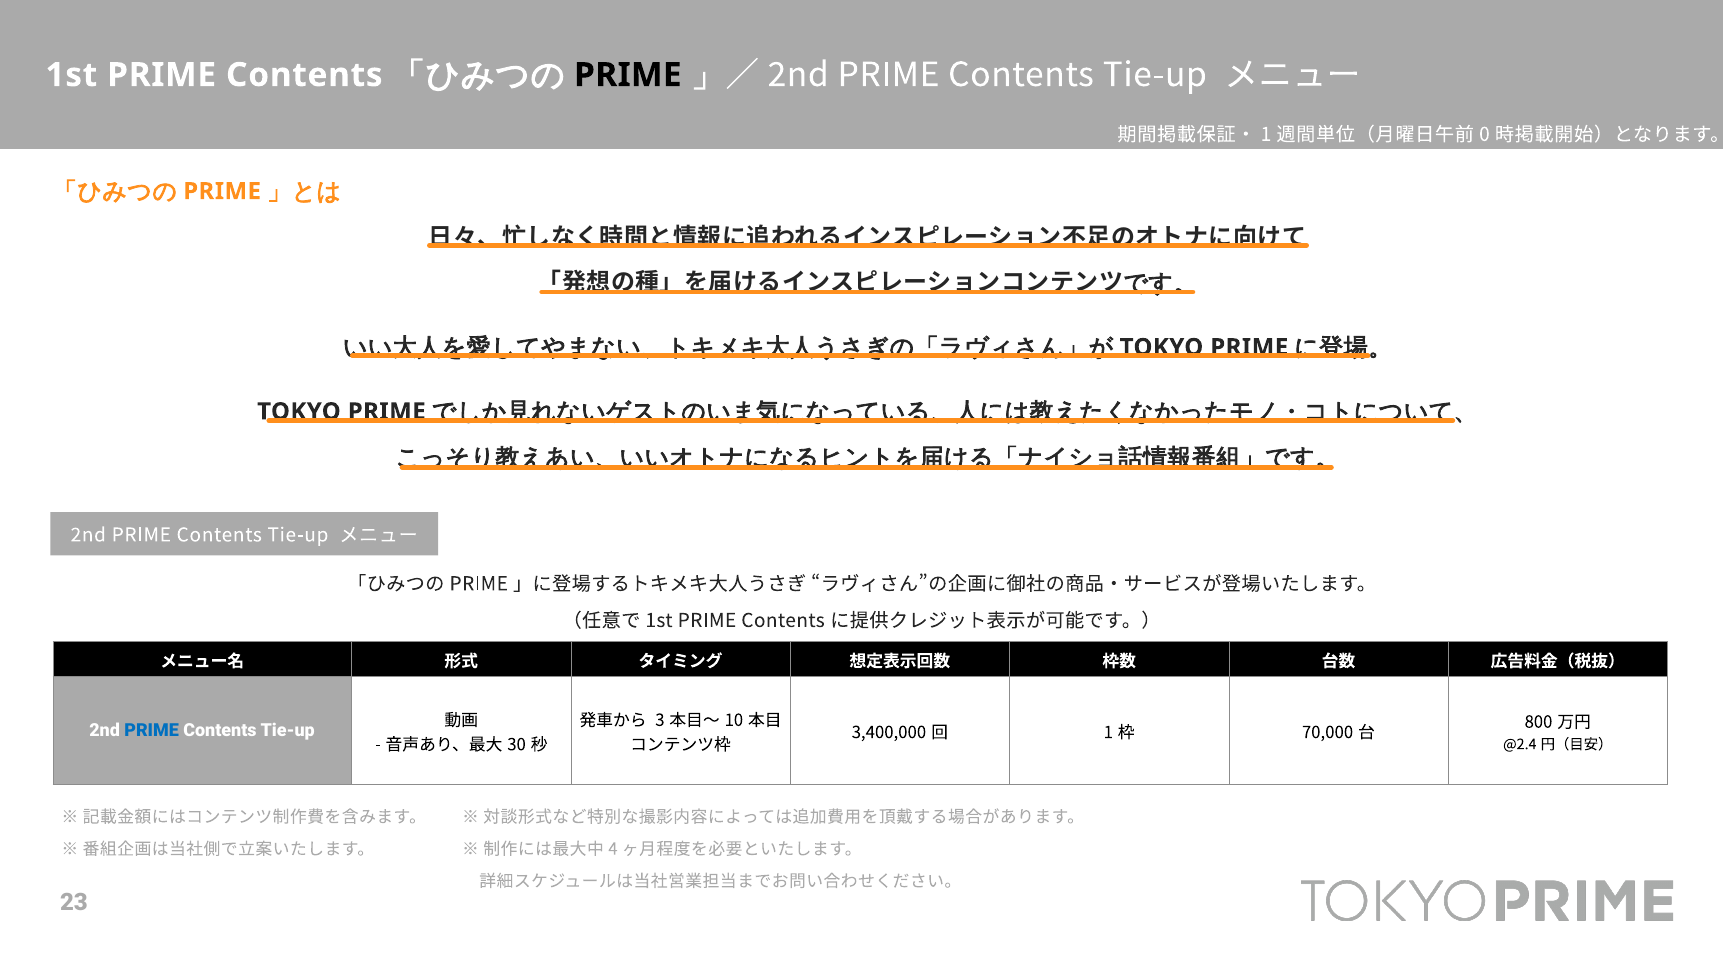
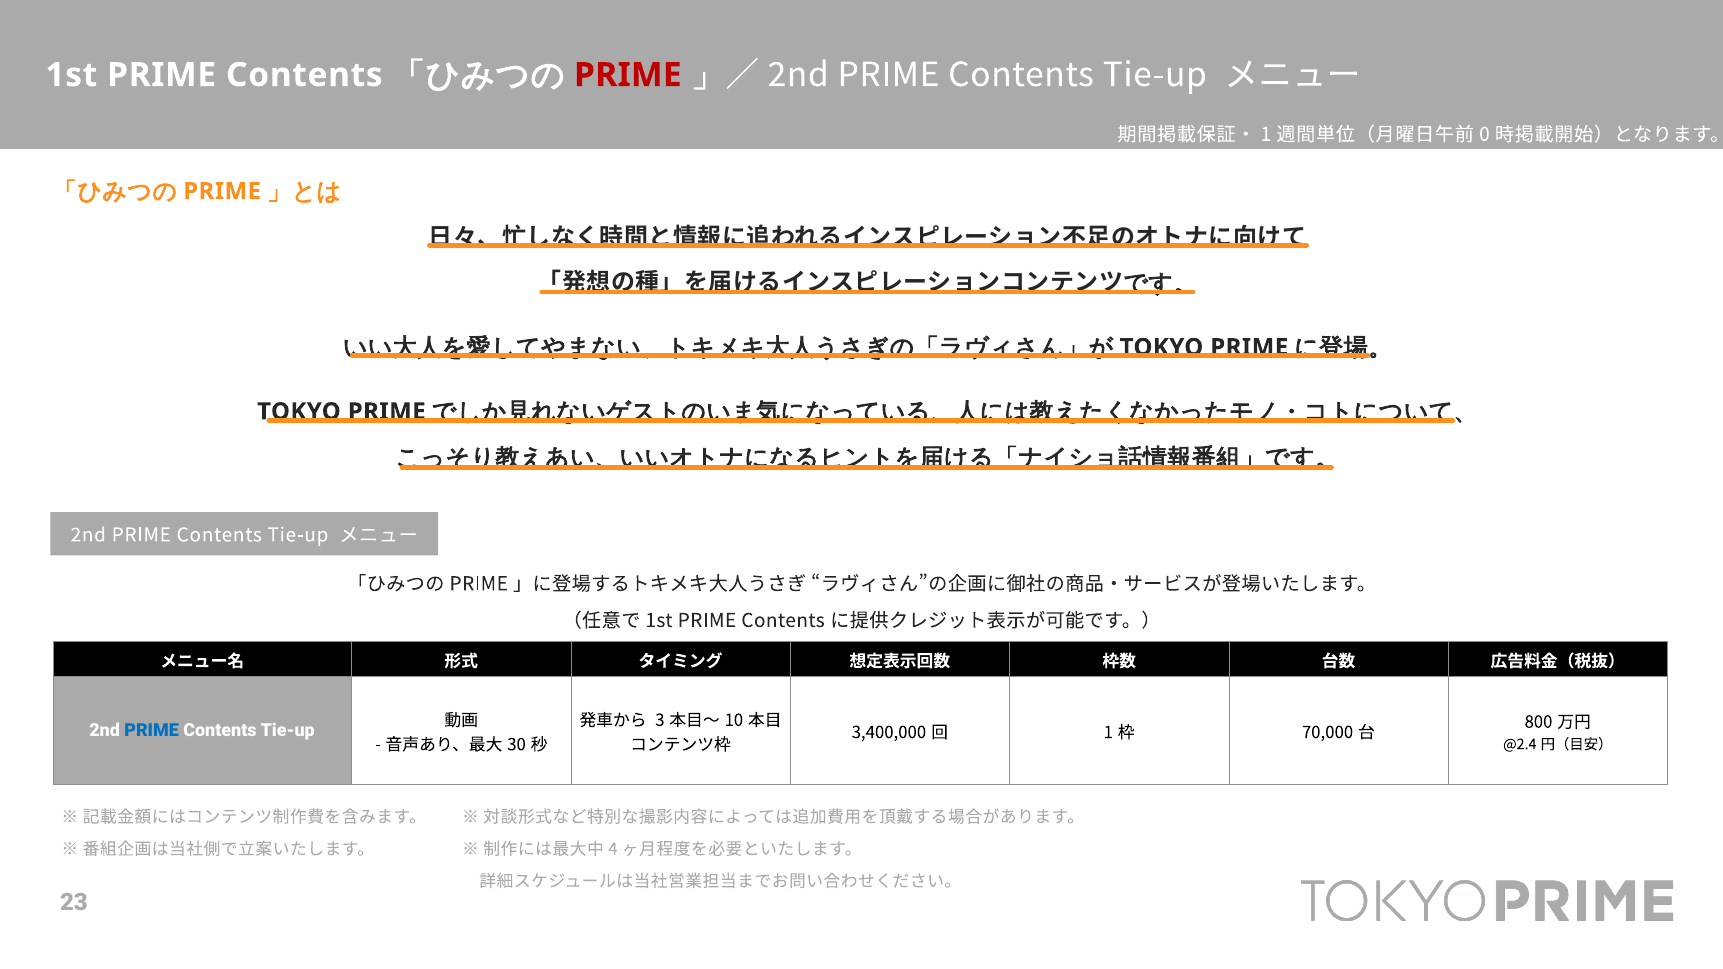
PRIME at (628, 75) colour: black -> red
